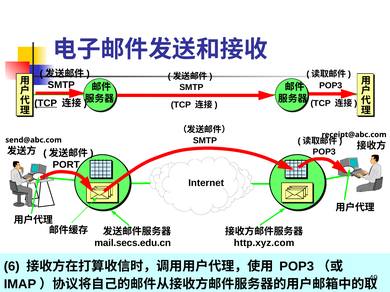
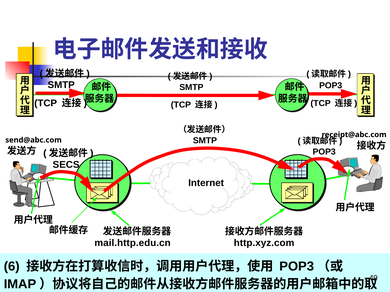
TCP at (46, 103) underline: present -> none
PORT: PORT -> SECS
mail.secs.edu.cn: mail.secs.edu.cn -> mail.http.edu.cn
